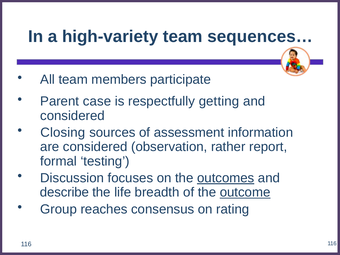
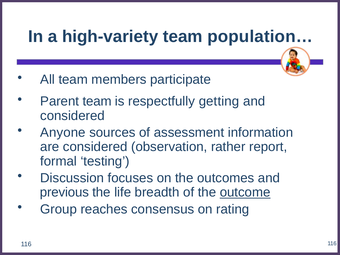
sequences…: sequences… -> population…
Parent case: case -> team
Closing: Closing -> Anyone
outcomes underline: present -> none
describe: describe -> previous
